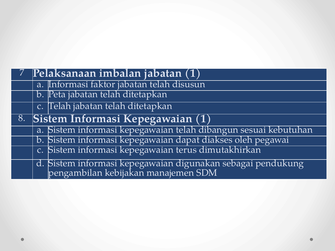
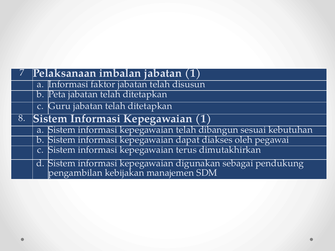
c Telah: Telah -> Guru
